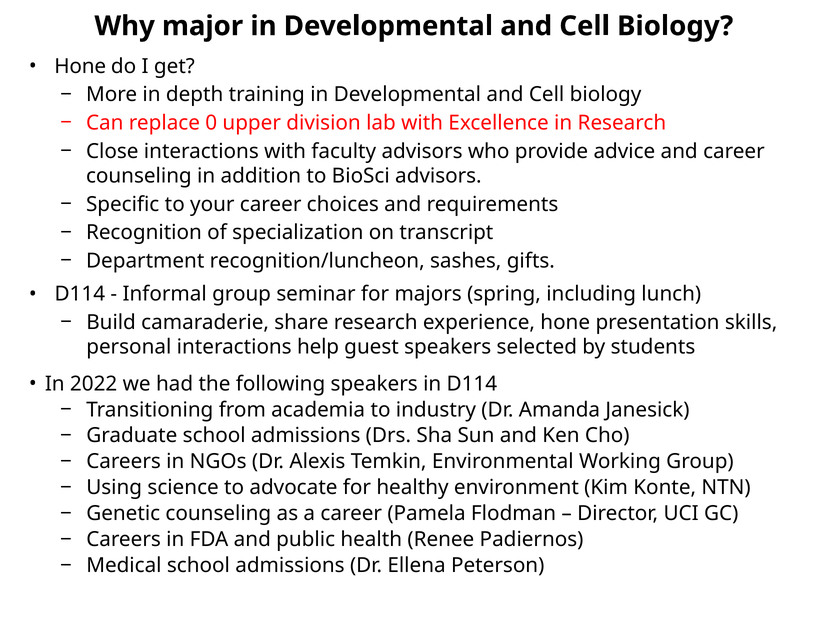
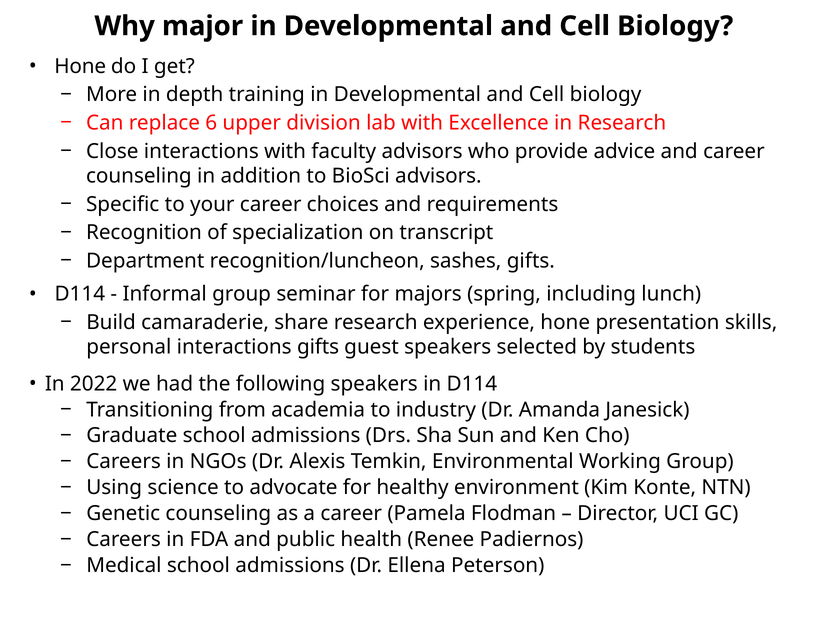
0: 0 -> 6
interactions help: help -> gifts
